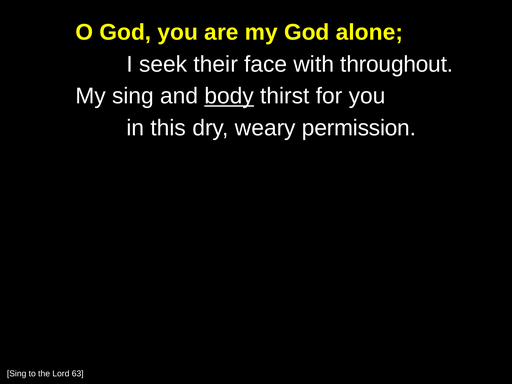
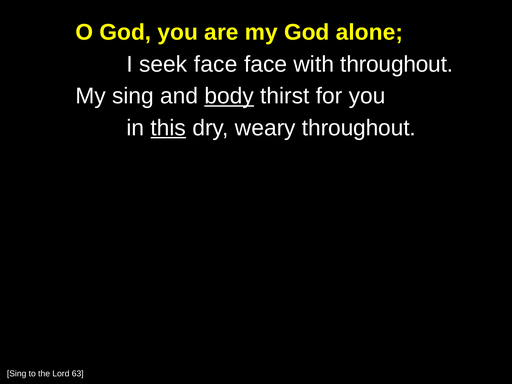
seek their: their -> face
this underline: none -> present
weary permission: permission -> throughout
